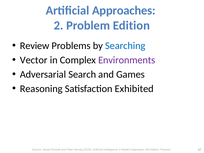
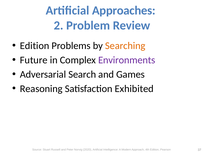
Problem Edition: Edition -> Review
Review at (35, 46): Review -> Edition
Searching colour: blue -> orange
Vector: Vector -> Future
